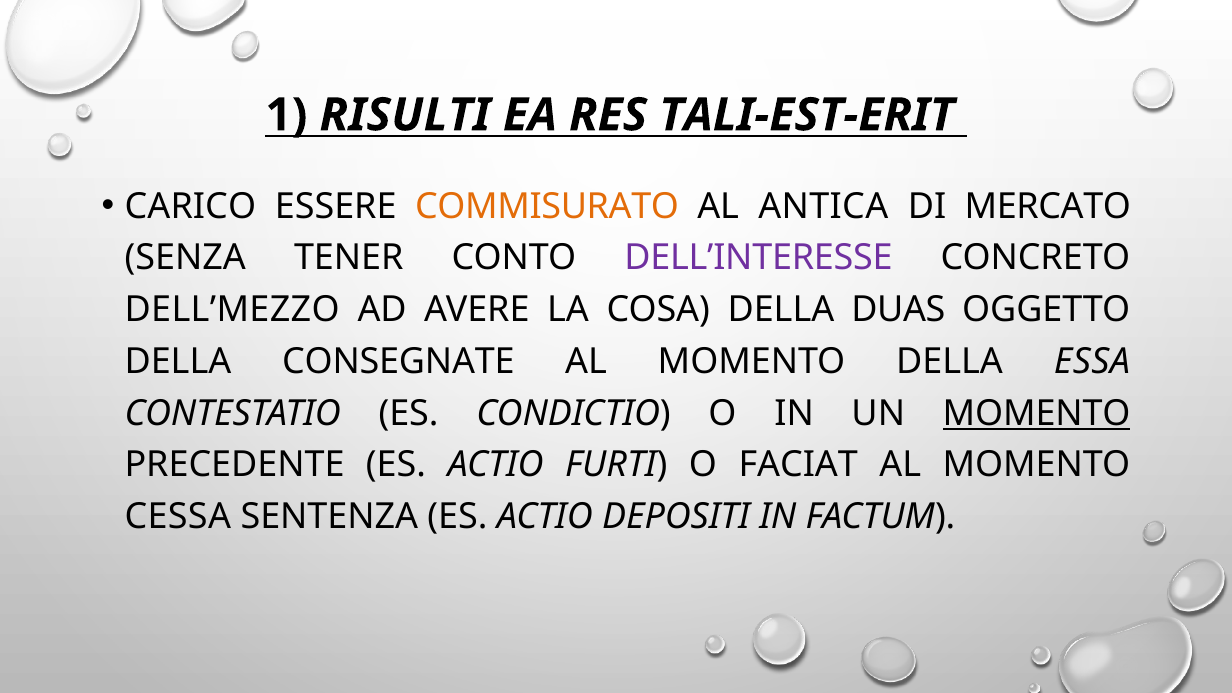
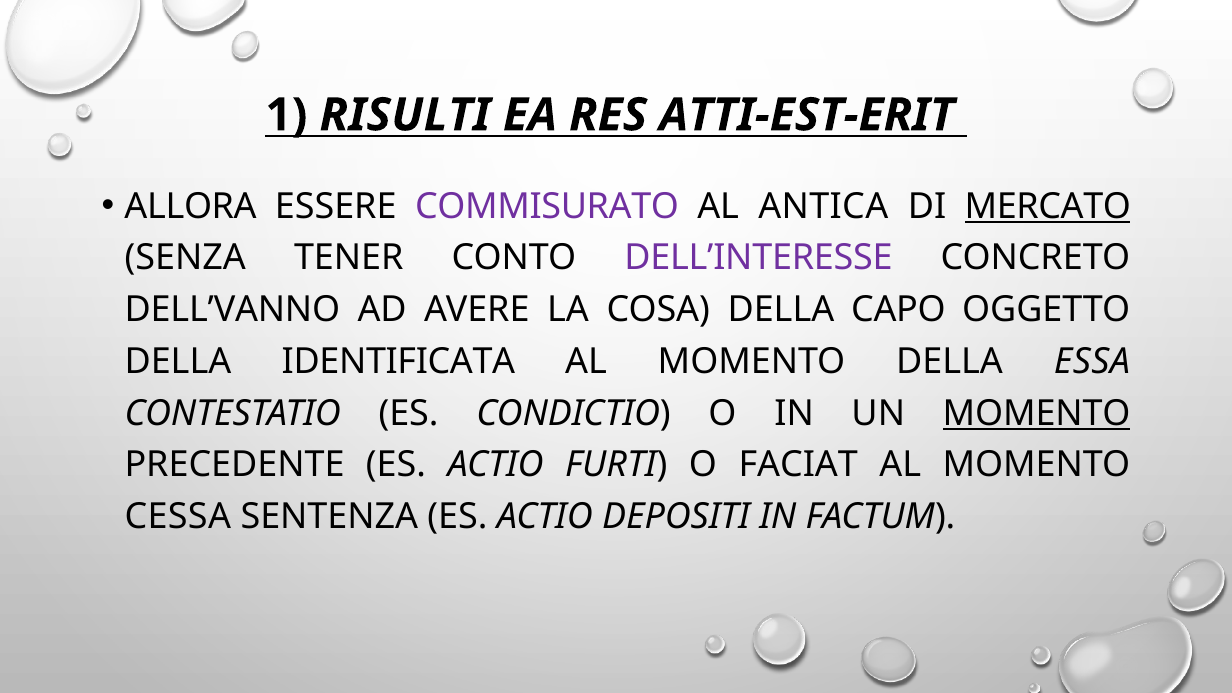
TALI-EST-ERIT: TALI-EST-ERIT -> ATTI-EST-ERIT
CARICO: CARICO -> ALLORA
COMMISURATO colour: orange -> purple
MERCATO underline: none -> present
DELL’MEZZO: DELL’MEZZO -> DELL’VANNO
DUAS: DUAS -> CAPO
CONSEGNATE: CONSEGNATE -> IDENTIFICATA
